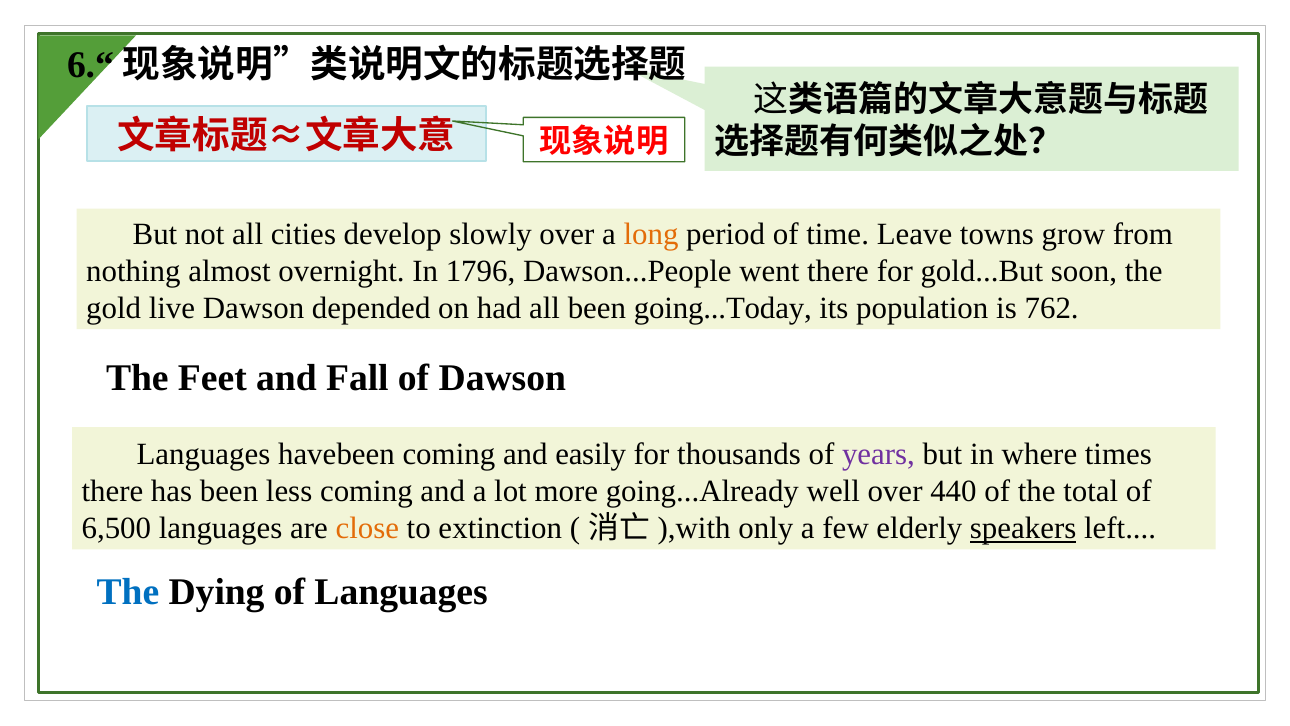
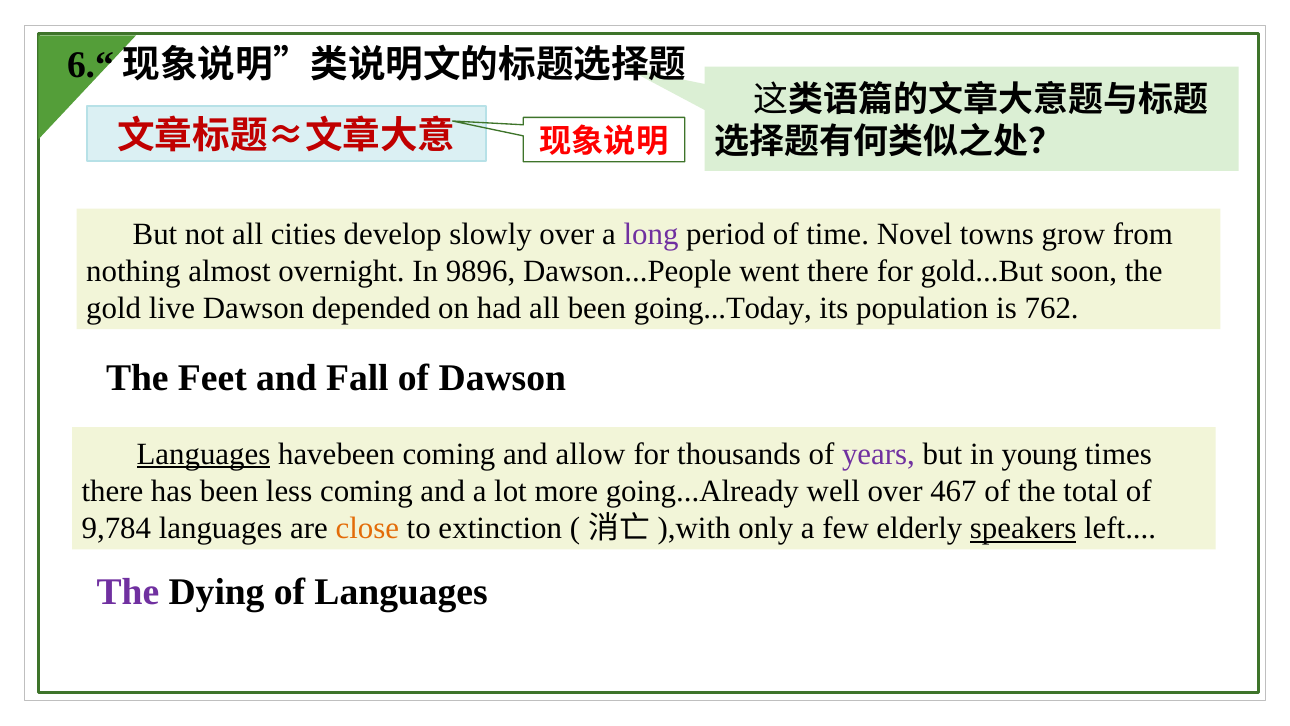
long colour: orange -> purple
Leave: Leave -> Novel
1796: 1796 -> 9896
Languages at (203, 454) underline: none -> present
easily: easily -> allow
where: where -> young
440: 440 -> 467
6,500: 6,500 -> 9,784
The at (128, 592) colour: blue -> purple
